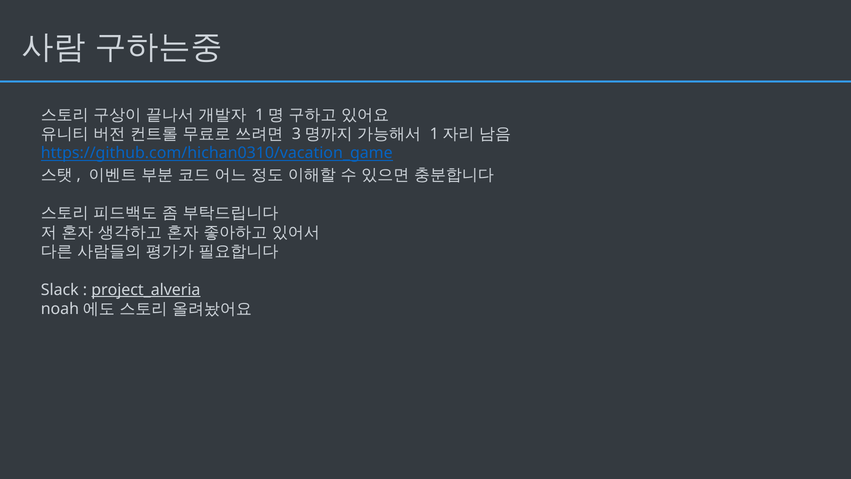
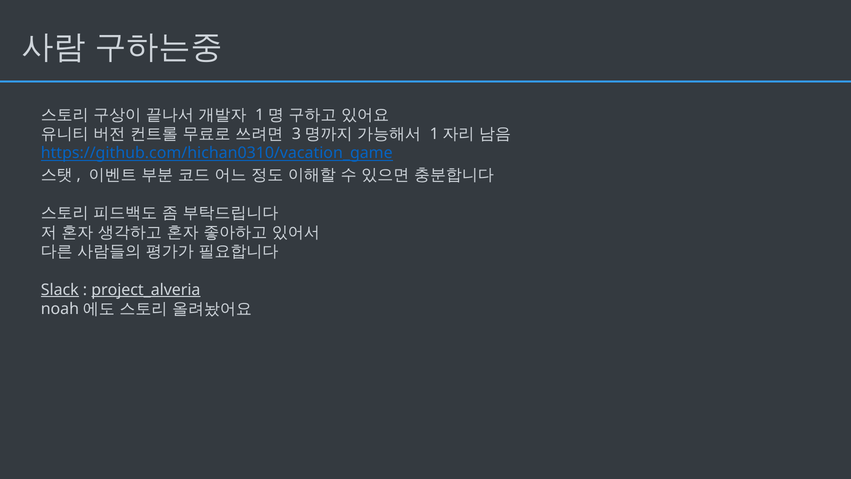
Slack underline: none -> present
